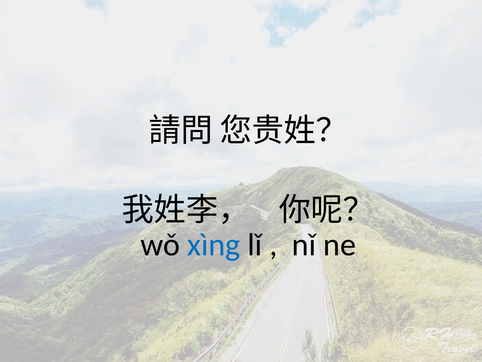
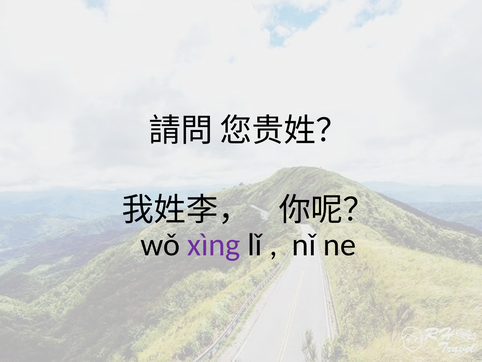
xìng colour: blue -> purple
